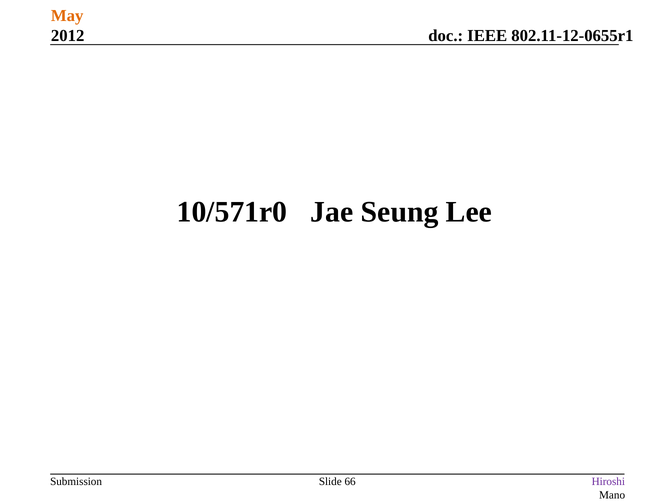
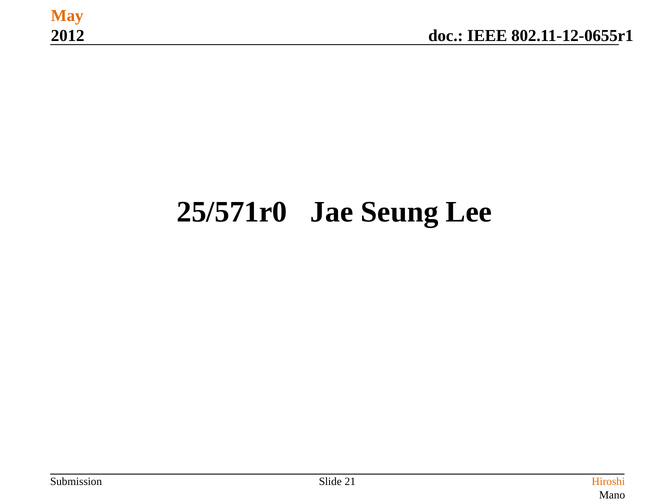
10/571r0: 10/571r0 -> 25/571r0
66: 66 -> 21
Hiroshi colour: purple -> orange
